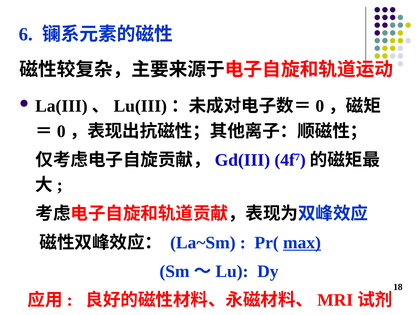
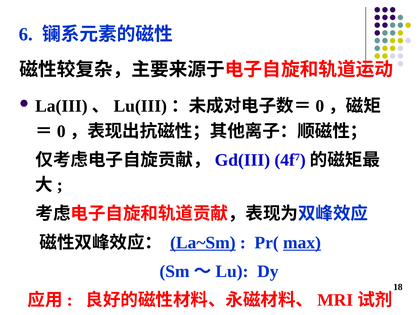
La~Sm underline: none -> present
